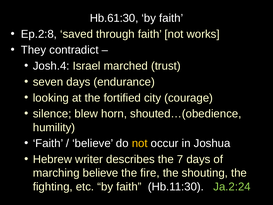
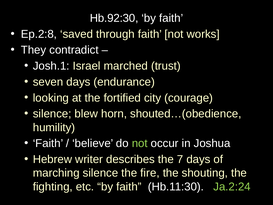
Hb.61:30: Hb.61:30 -> Hb.92:30
Josh.4: Josh.4 -> Josh.1
not at (140, 143) colour: yellow -> light green
marching believe: believe -> silence
